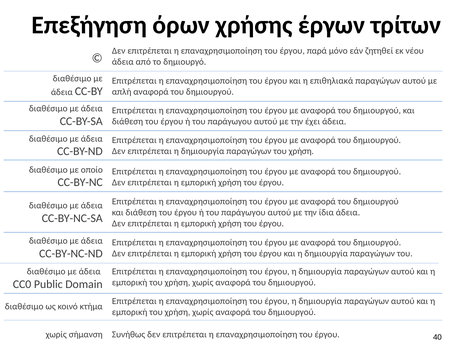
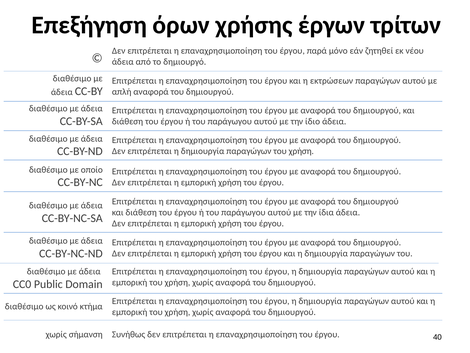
επιθηλιακά: επιθηλιακά -> εκτρώσεων
έχει: έχει -> ίδιο
